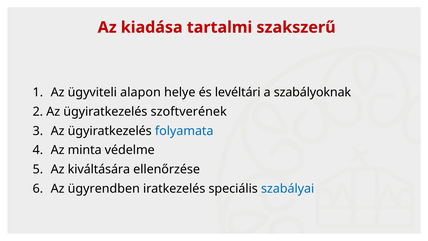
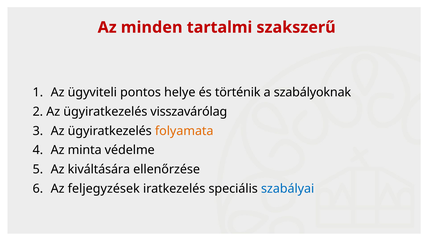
kiadása: kiadása -> minden
alapon: alapon -> pontos
levéltári: levéltári -> történik
szoftverének: szoftverének -> visszavárólag
folyamata colour: blue -> orange
ügyrendben: ügyrendben -> feljegyzések
